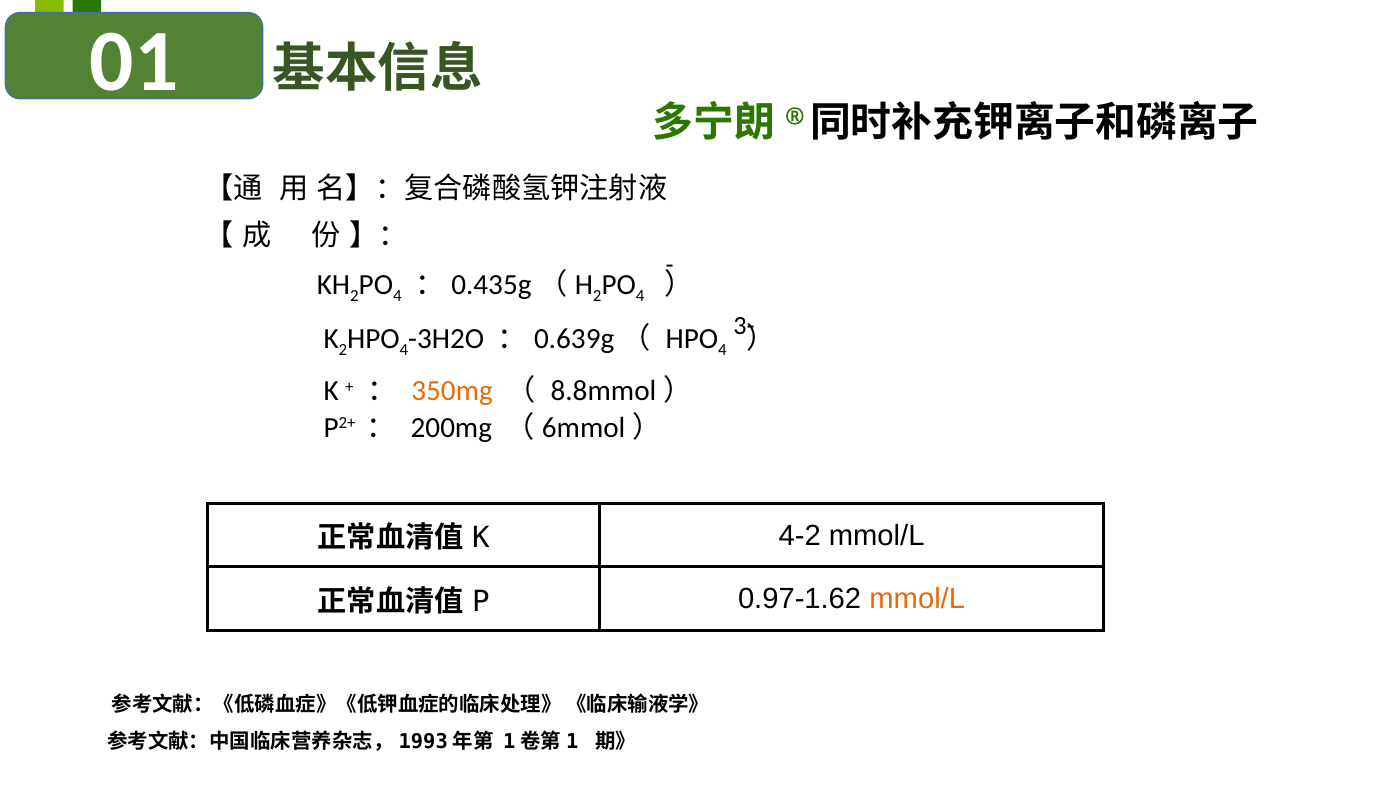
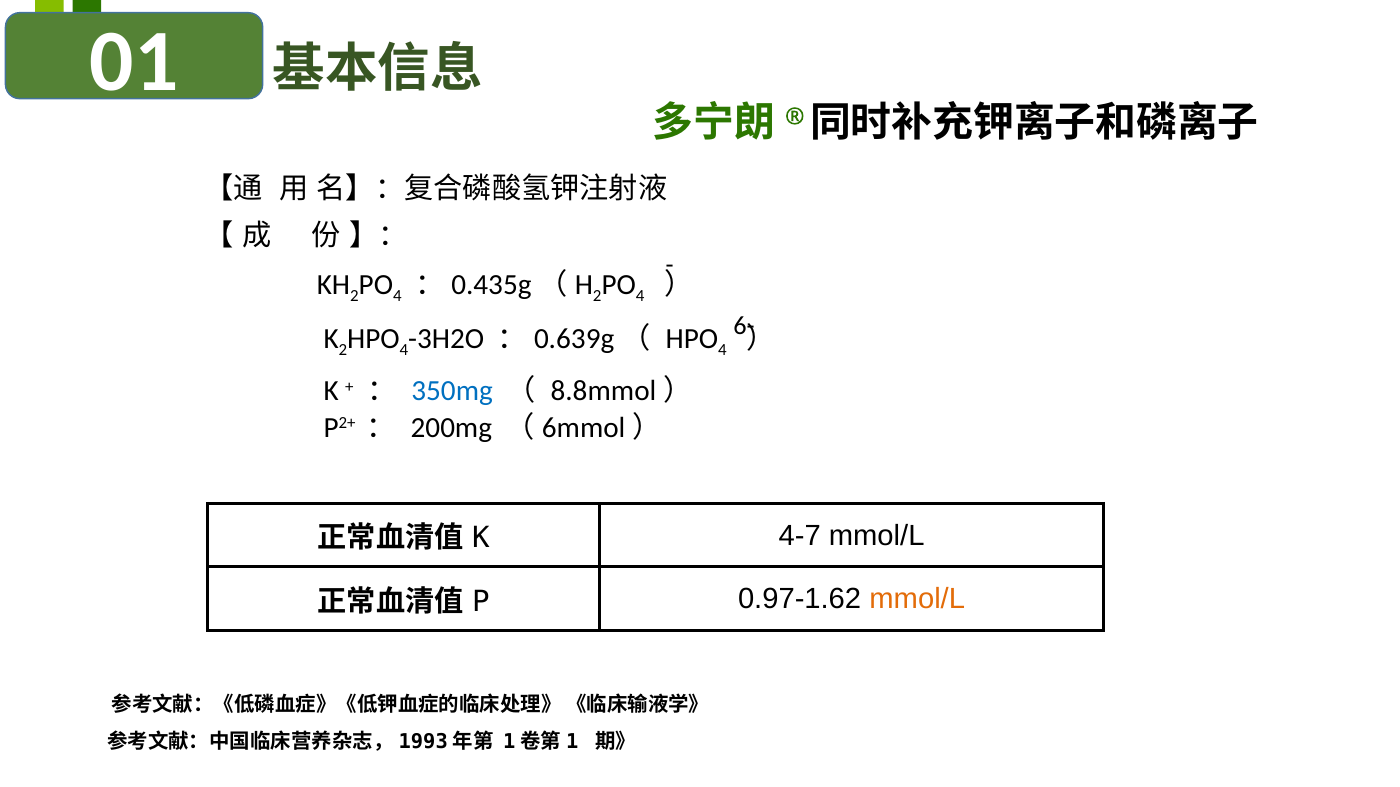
3-: 3- -> 6-
350mg colour: orange -> blue
4-2: 4-2 -> 4-7
